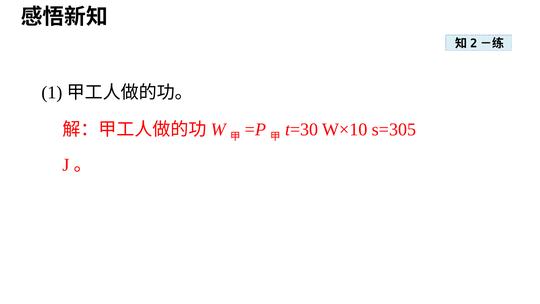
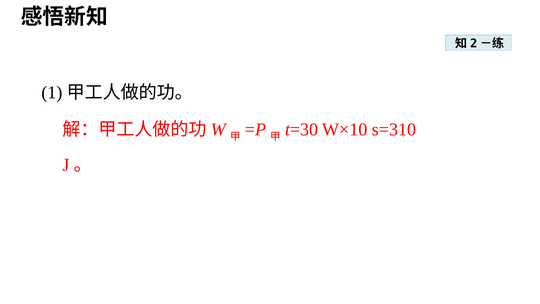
s=305: s=305 -> s=310
